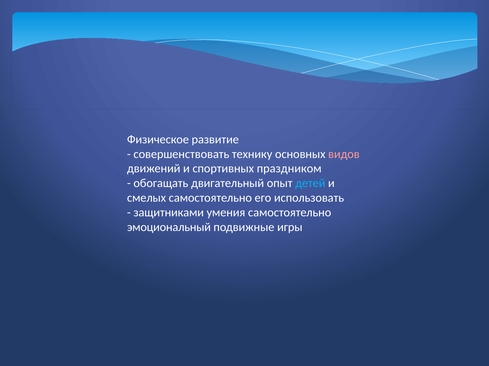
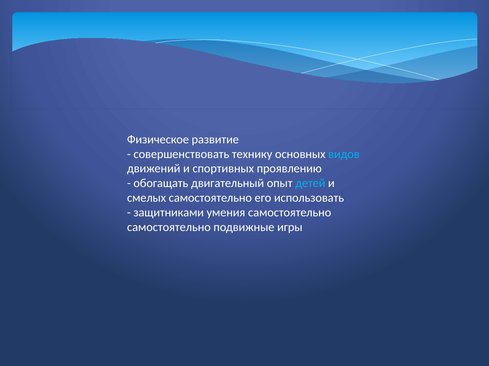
видов colour: pink -> light blue
праздником: праздником -> проявлению
эмоциональный at (169, 228): эмоциональный -> самостоятельно
